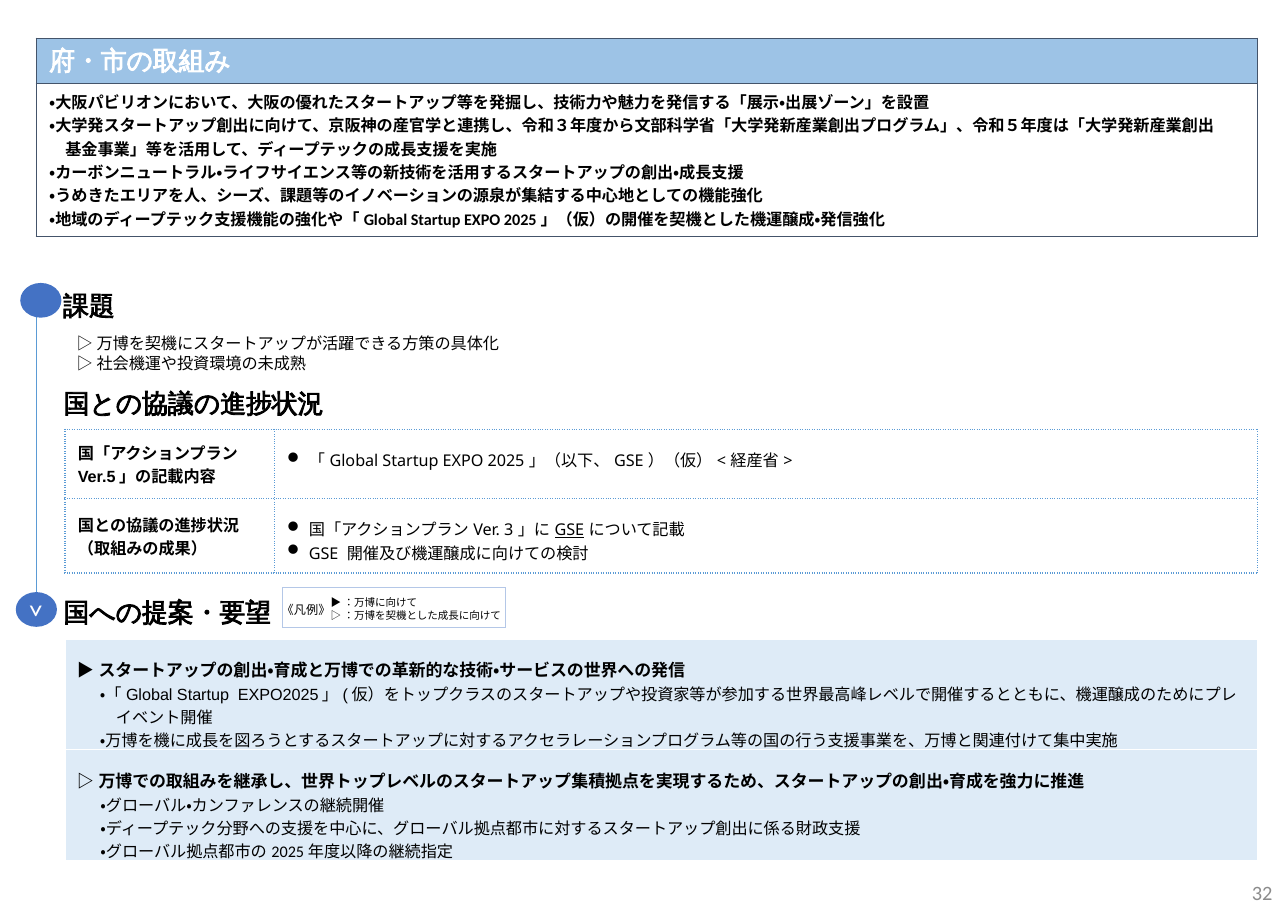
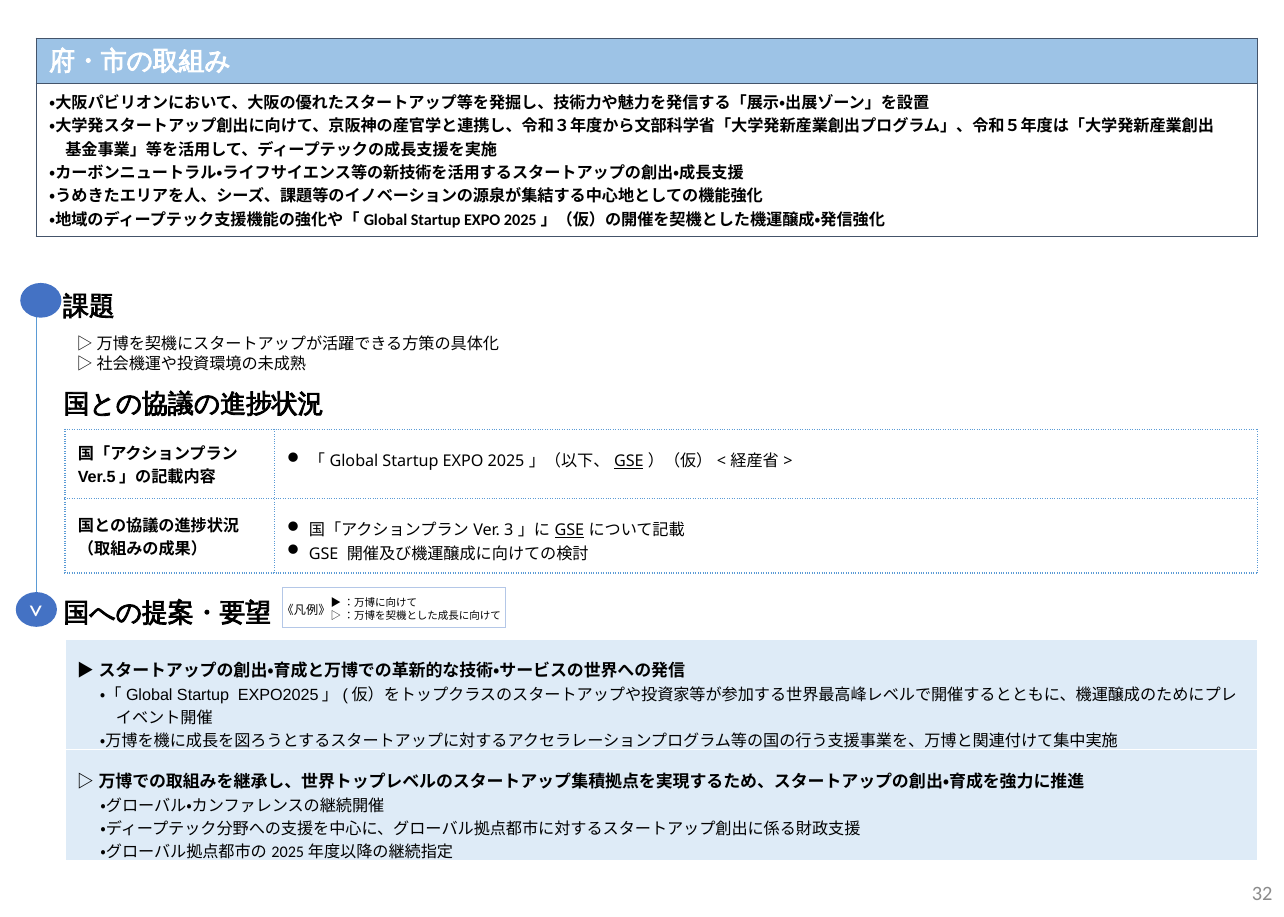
GSE at (629, 461) underline: none -> present
